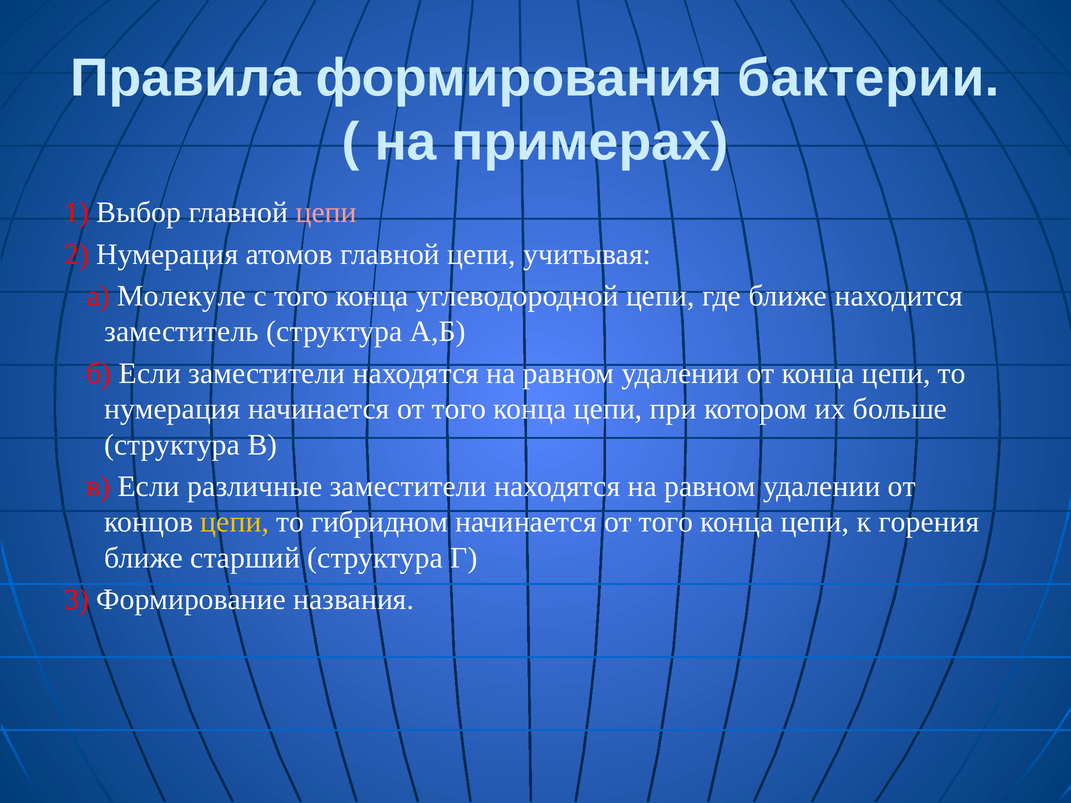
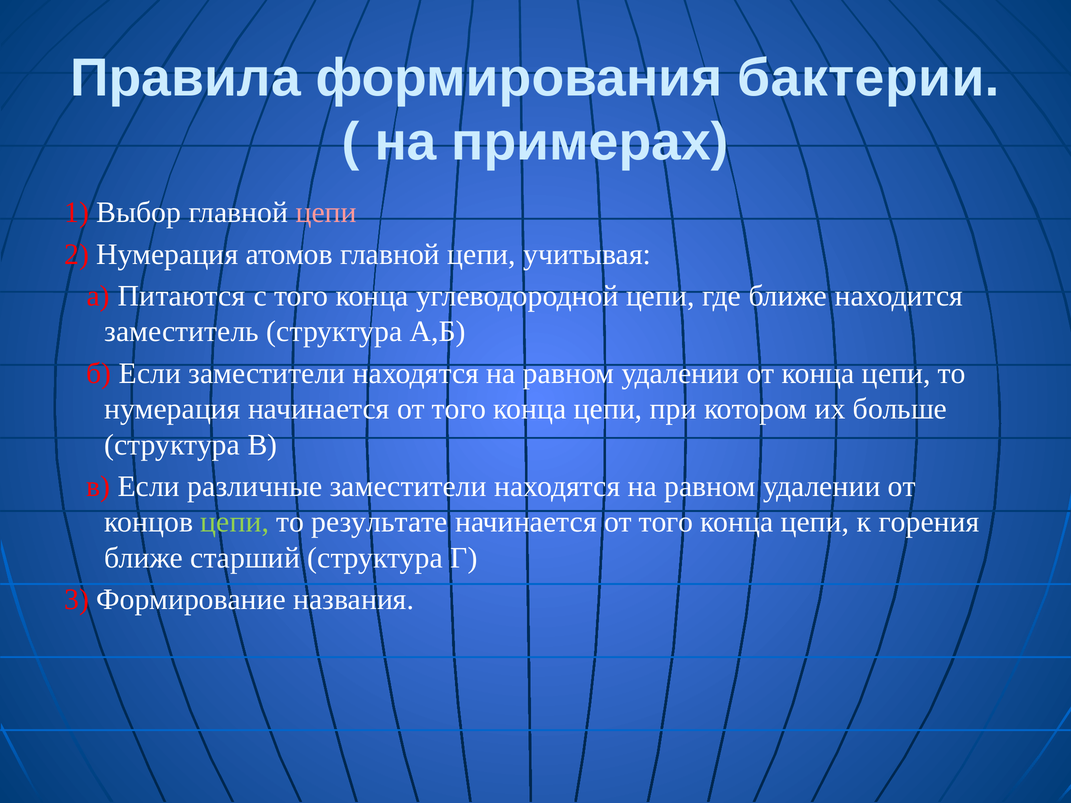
Молекуле: Молекуле -> Питаются
цепи at (235, 522) colour: yellow -> light green
гибридном: гибридном -> результате
